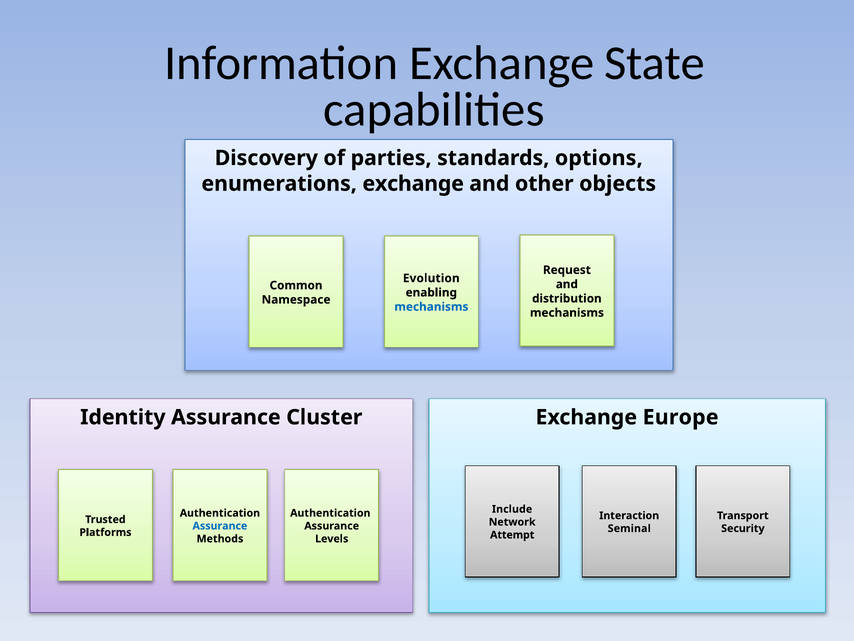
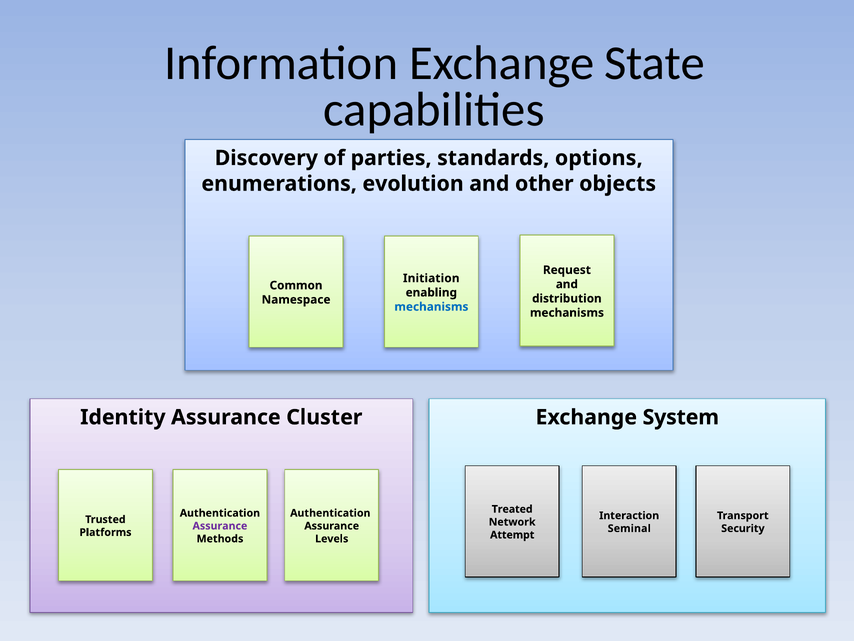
enumerations exchange: exchange -> evolution
Evolution: Evolution -> Initiation
Europe: Europe -> System
Include: Include -> Treated
Assurance at (220, 526) colour: blue -> purple
